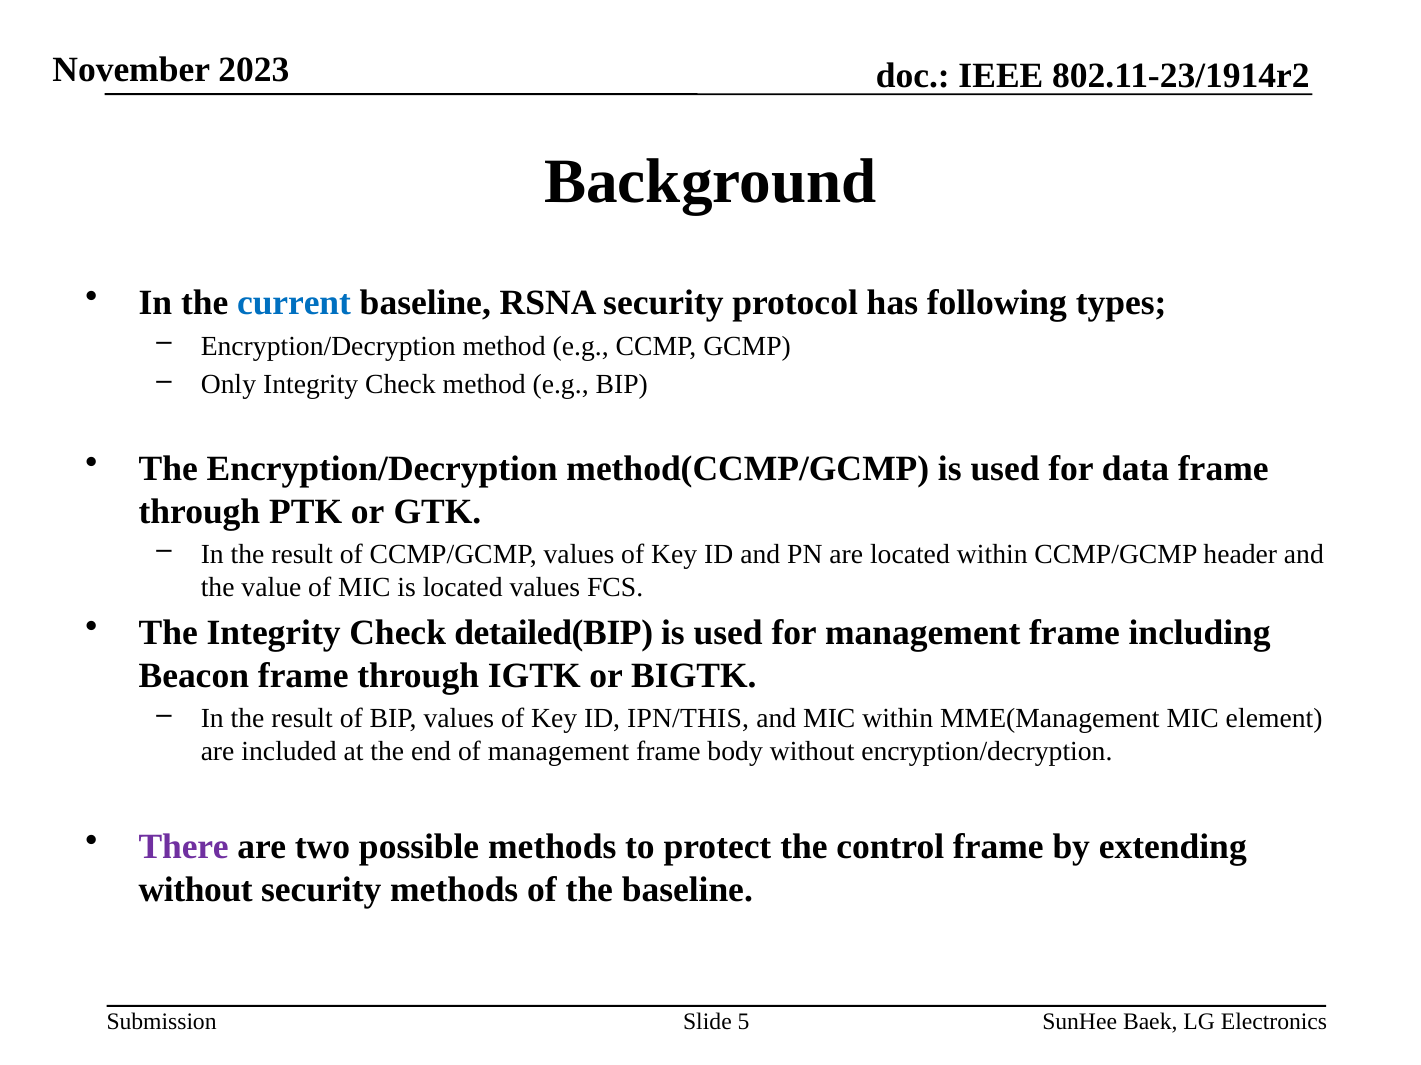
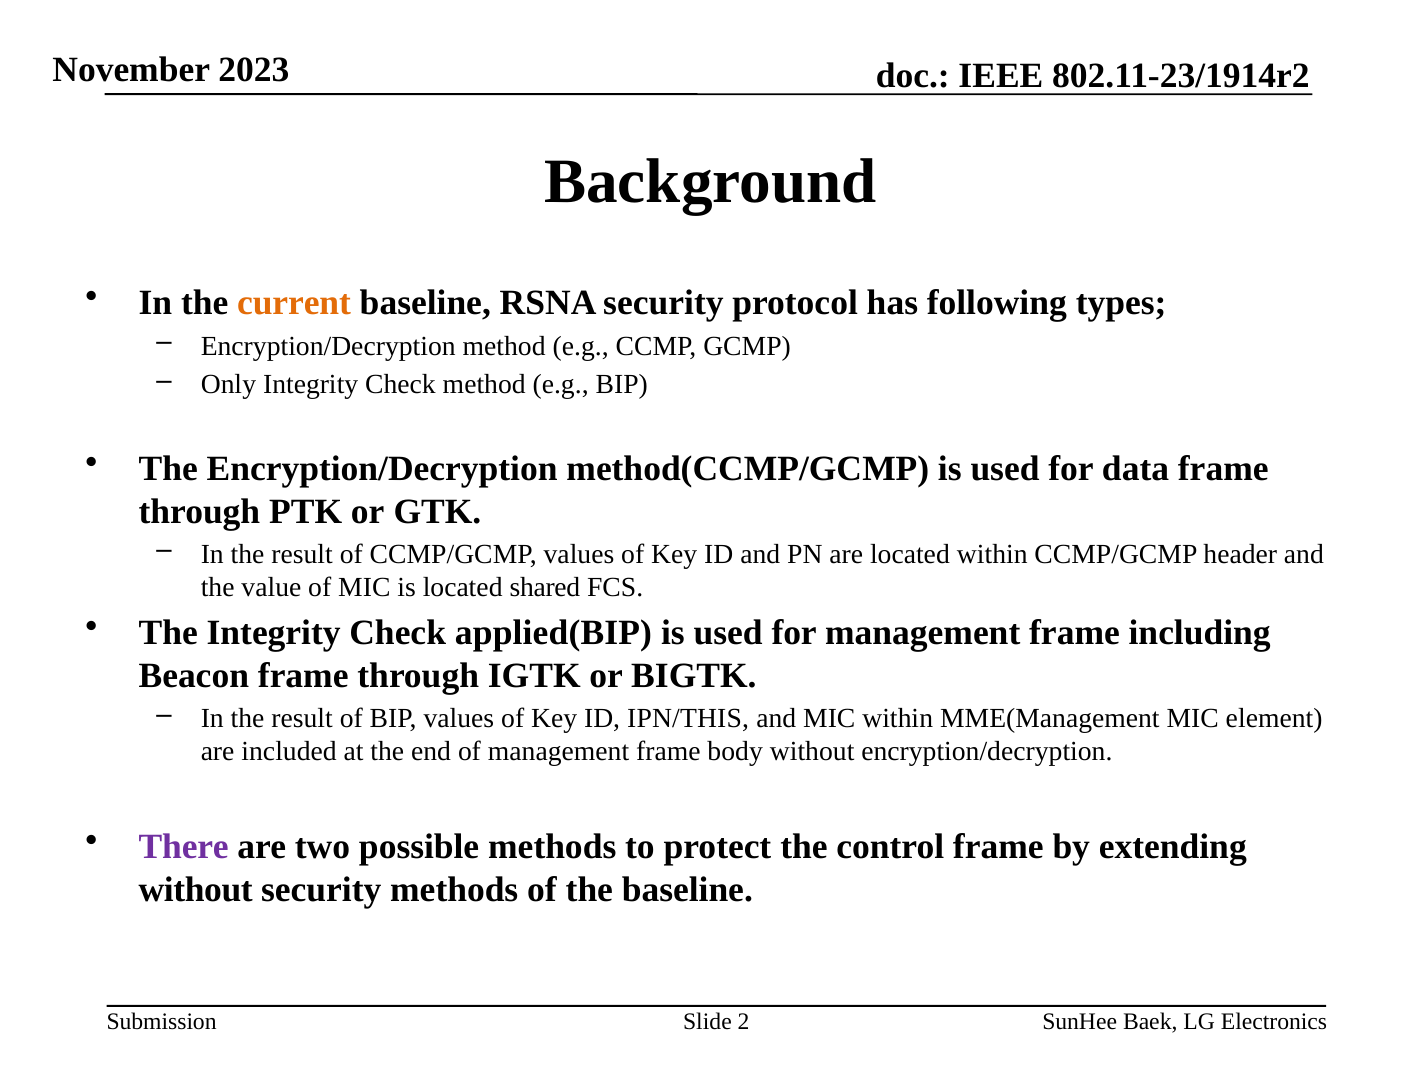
current colour: blue -> orange
located values: values -> shared
detailed(BIP: detailed(BIP -> applied(BIP
5: 5 -> 2
